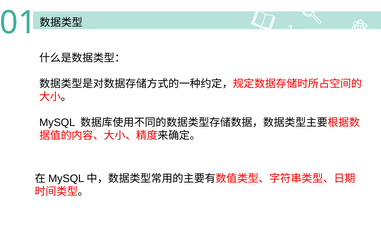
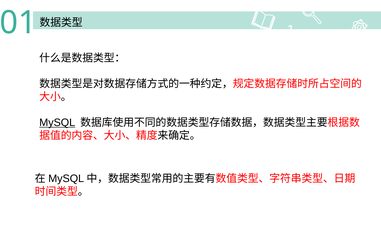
MySQL underline: none -> present
